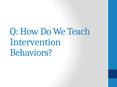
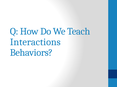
Intervention: Intervention -> Interactions
